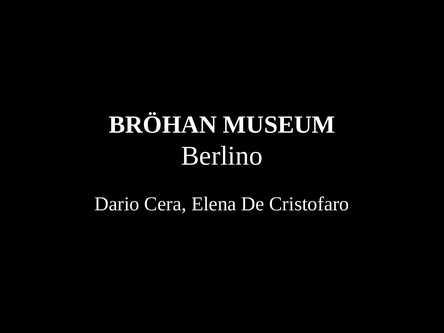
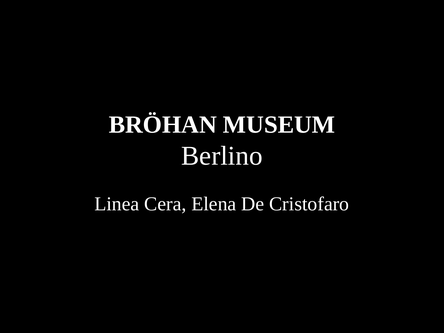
Dario: Dario -> Linea
